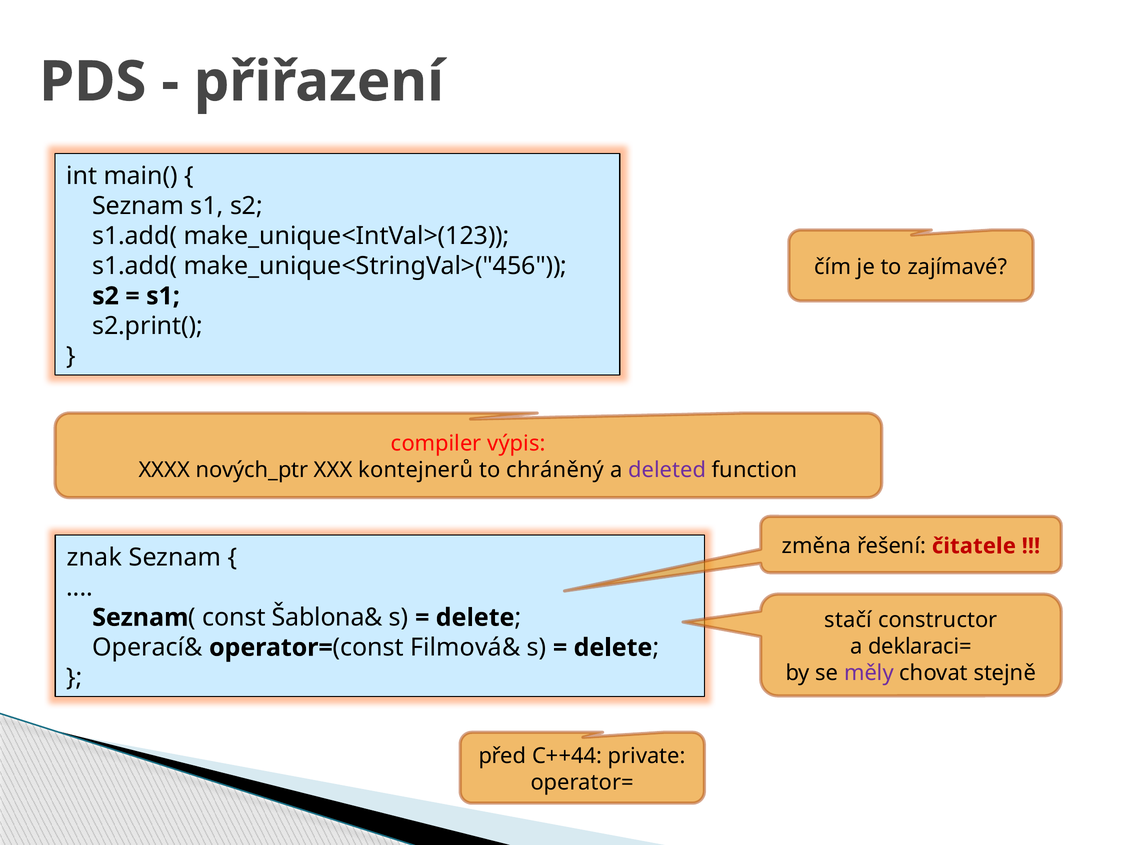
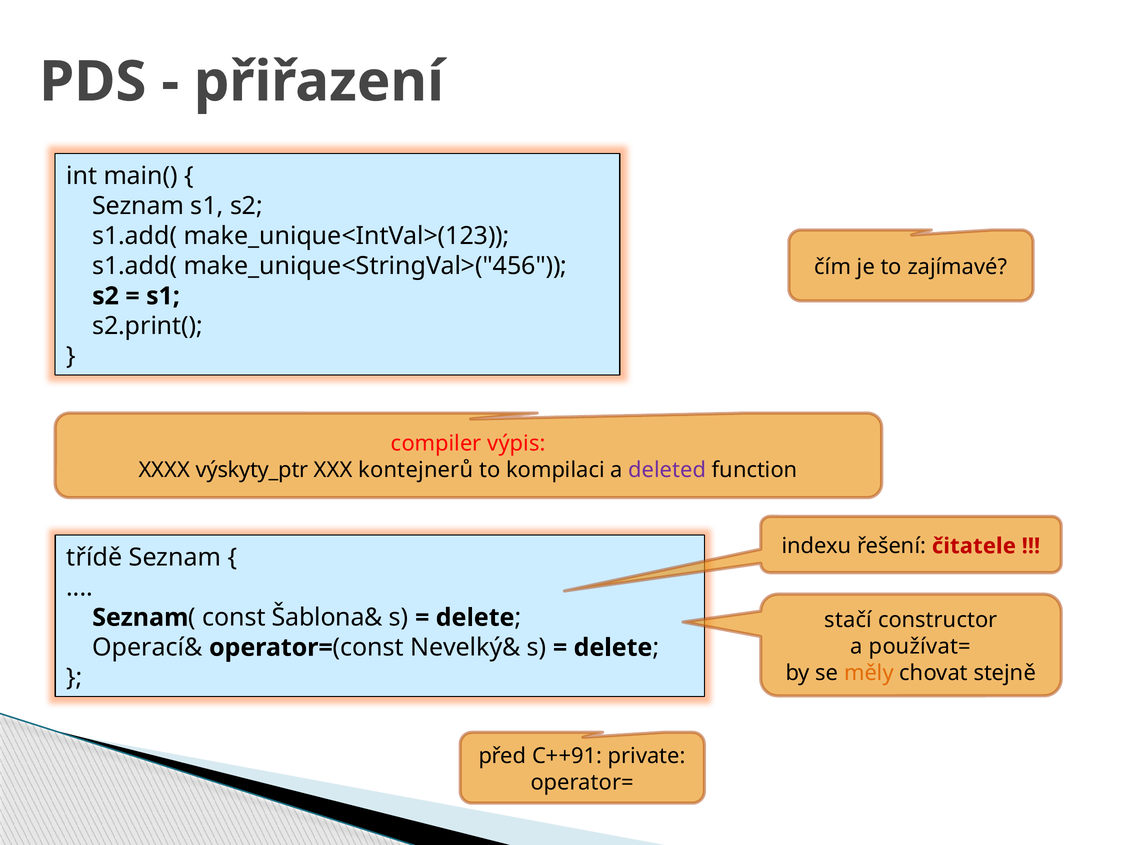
nových_ptr: nových_ptr -> výskyty_ptr
chráněný: chráněný -> kompilaci
změna: změna -> indexu
znak: znak -> třídě
deklaraci=: deklaraci= -> používat=
Filmová&: Filmová& -> Nevelký&
měly colour: purple -> orange
C++44: C++44 -> C++91
